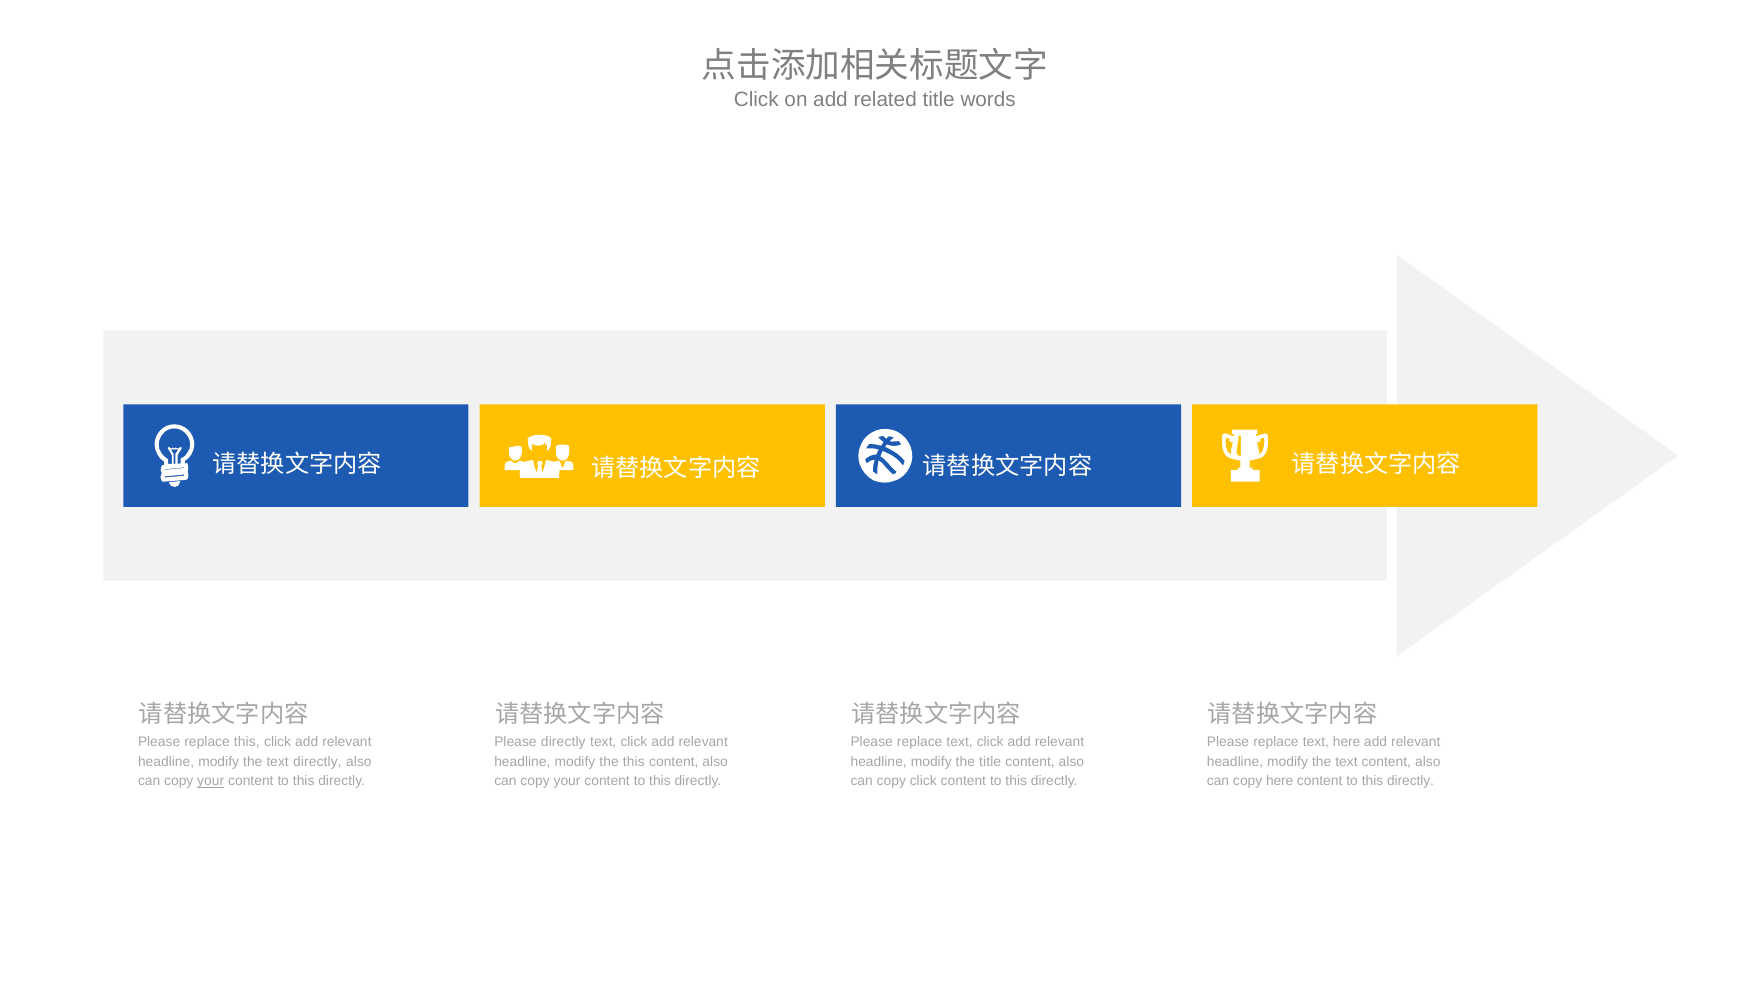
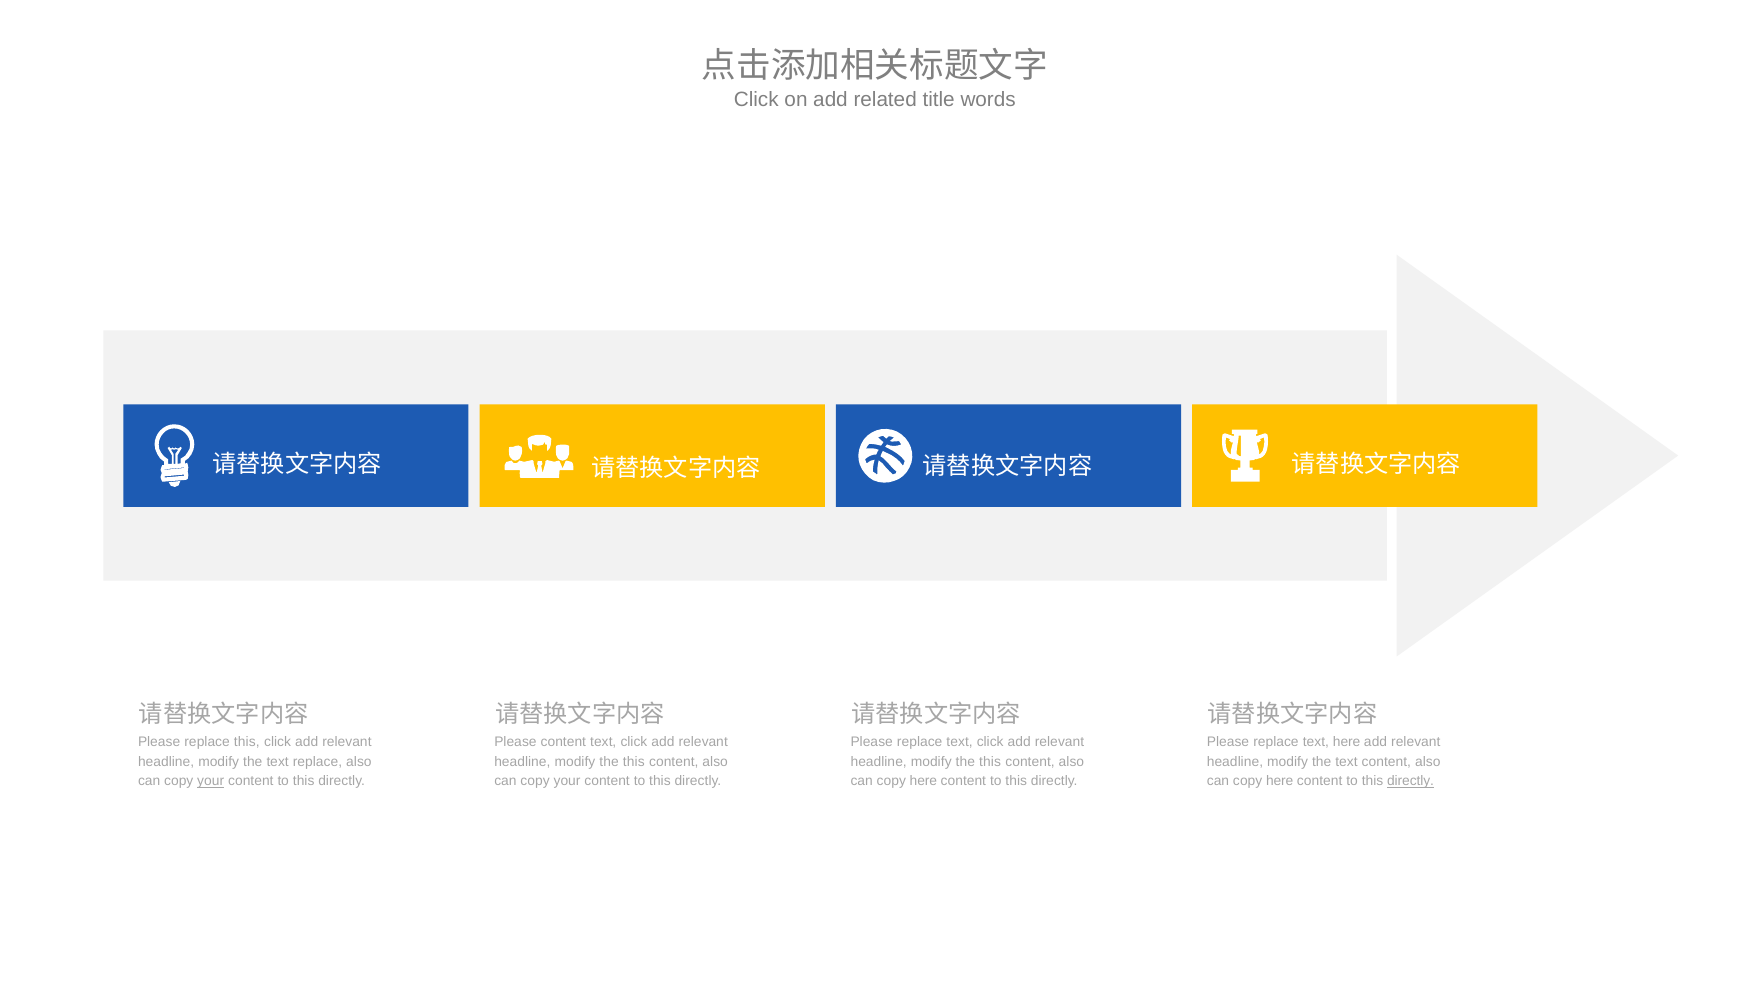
Please directly: directly -> content
text directly: directly -> replace
title at (990, 762): title -> this
click at (923, 782): click -> here
directly at (1411, 782) underline: none -> present
